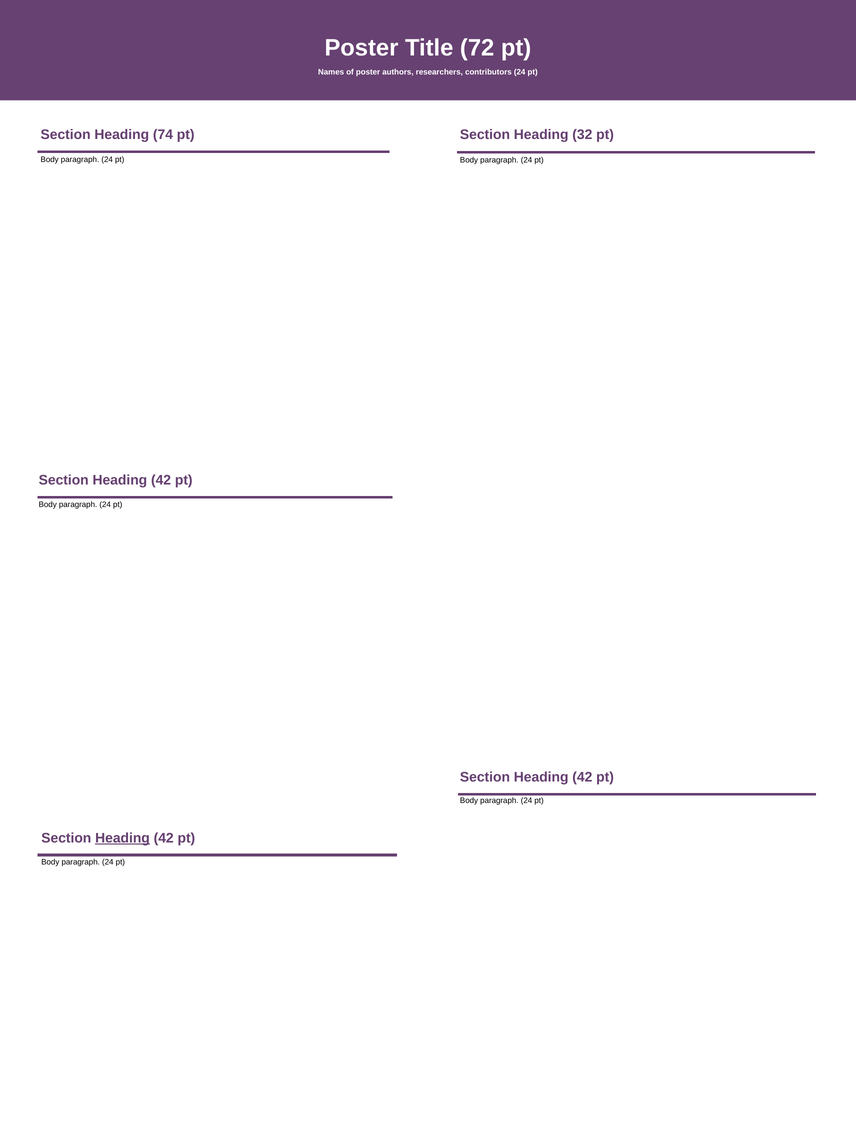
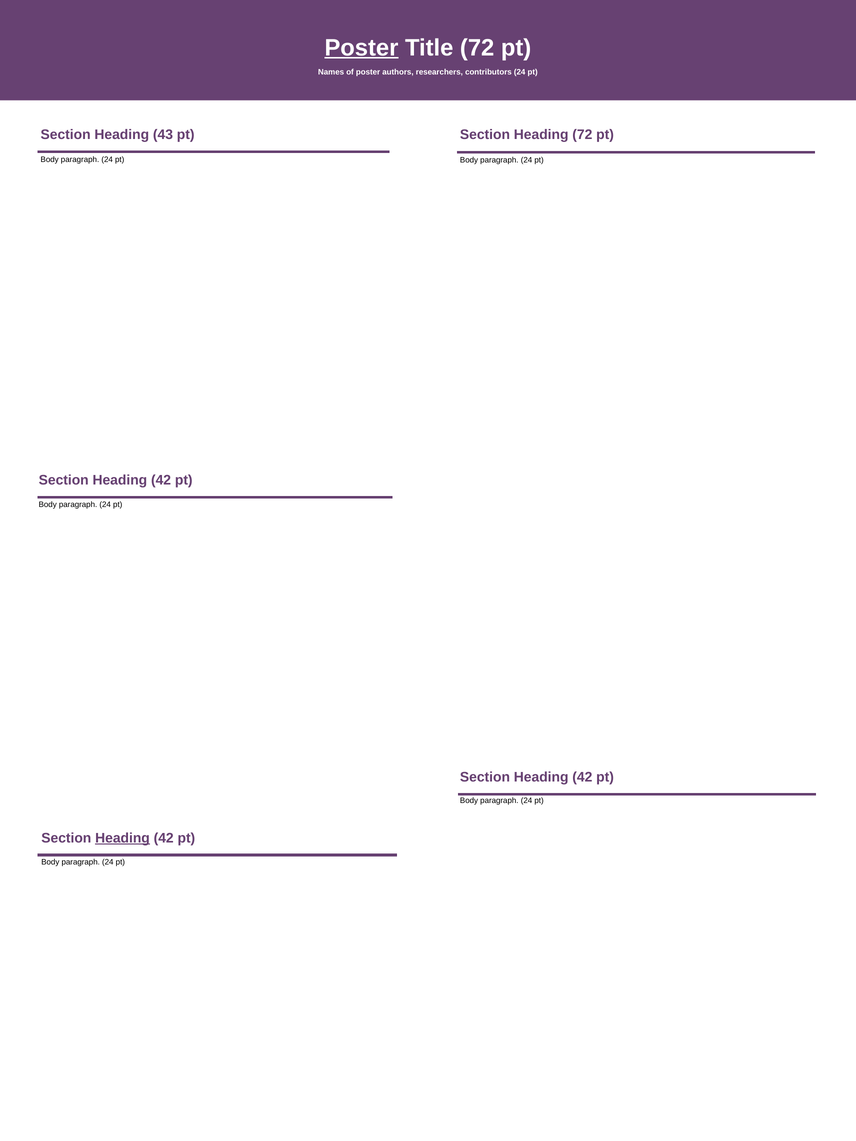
Poster at (361, 48) underline: none -> present
74: 74 -> 43
Heading 32: 32 -> 72
